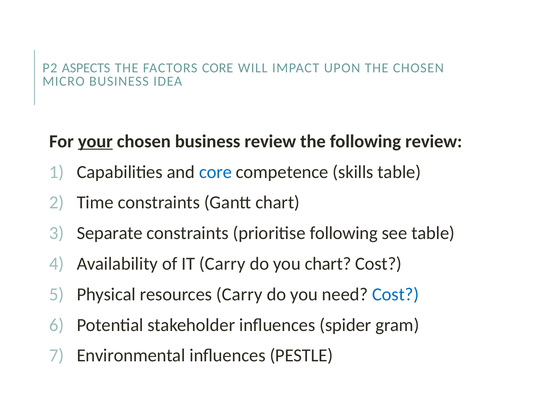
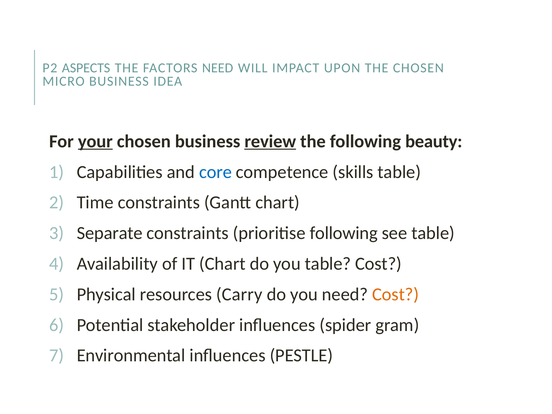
FACTORS CORE: CORE -> NEED
review at (270, 141) underline: none -> present
following review: review -> beauty
IT Carry: Carry -> Chart
you chart: chart -> table
Cost at (396, 294) colour: blue -> orange
